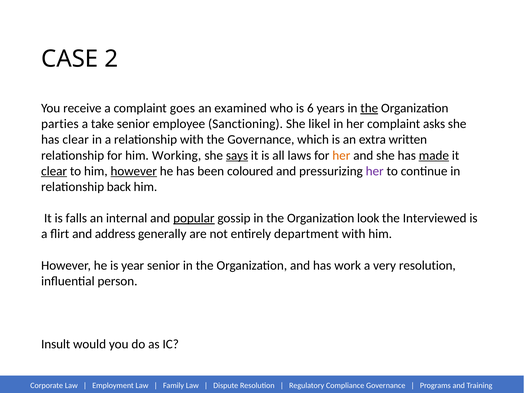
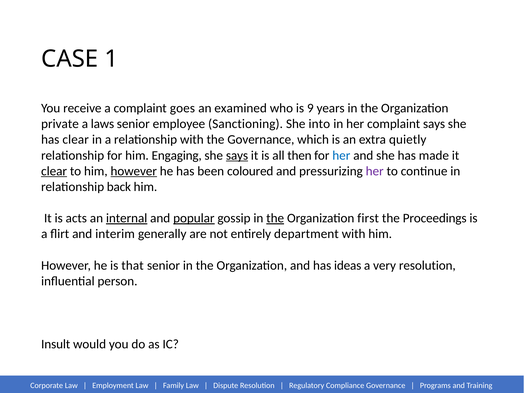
2: 2 -> 1
6: 6 -> 9
the at (369, 108) underline: present -> none
parties: parties -> private
take: take -> laws
likel: likel -> into
complaint asks: asks -> says
written: written -> quietly
Working: Working -> Engaging
laws: laws -> then
her at (341, 155) colour: orange -> blue
made underline: present -> none
falls: falls -> acts
internal underline: none -> present
the at (275, 218) underline: none -> present
look: look -> first
Interviewed: Interviewed -> Proceedings
address: address -> interim
year: year -> that
work: work -> ideas
